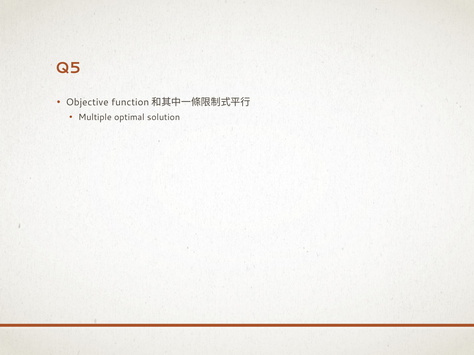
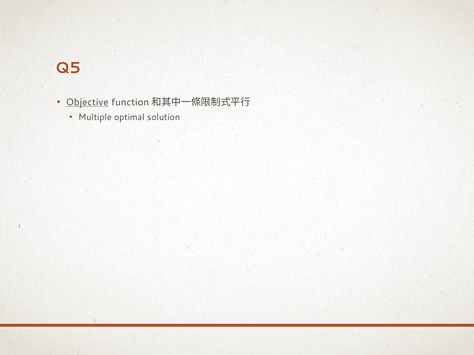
Objective underline: none -> present
